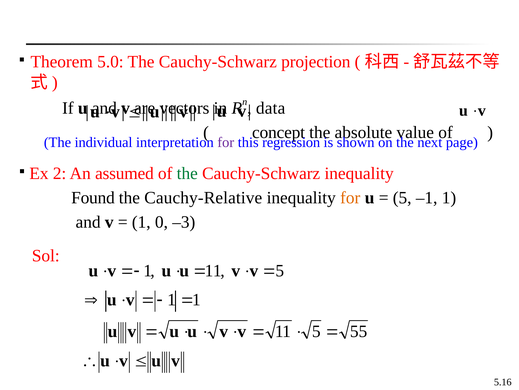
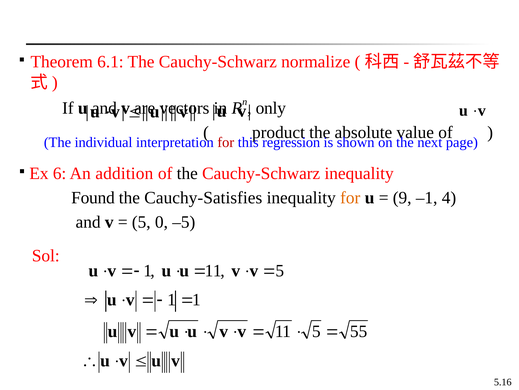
5.0: 5.0 -> 6.1
projection: projection -> normalize
data: data -> only
concept: concept -> product
for at (226, 142) colour: purple -> red
2: 2 -> 6
assumed: assumed -> addition
the at (187, 173) colour: green -> black
Cauchy-Relative: Cauchy-Relative -> Cauchy-Satisfies
5 at (402, 197): 5 -> 9
–1 1: 1 -> 4
1 at (141, 222): 1 -> 5
–3: –3 -> –5
